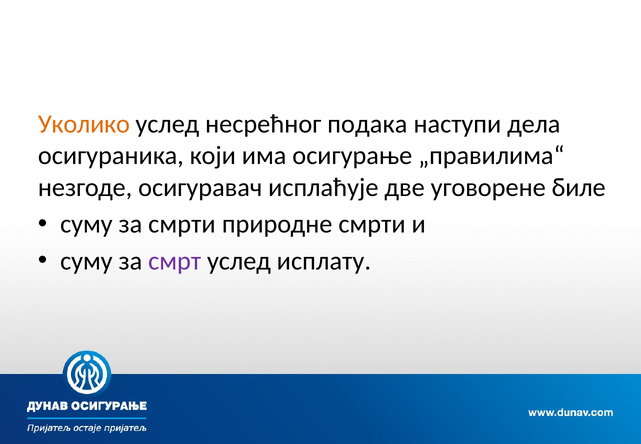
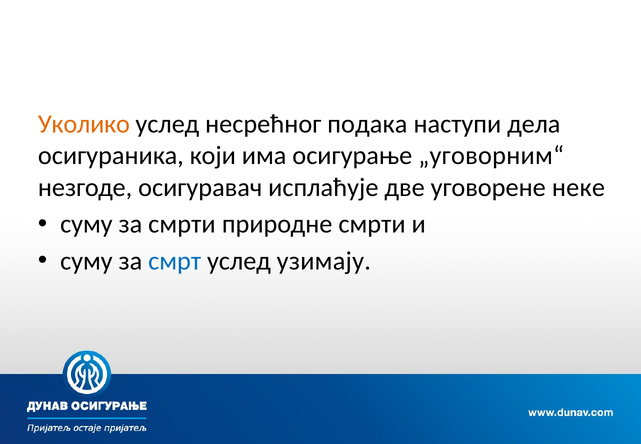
„правилима“: „правилима“ -> „уговорним“
биле: биле -> неке
смрт colour: purple -> blue
исплату: исплату -> узимају
